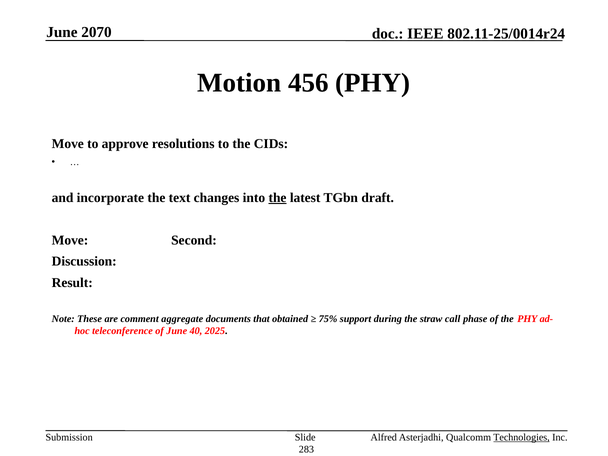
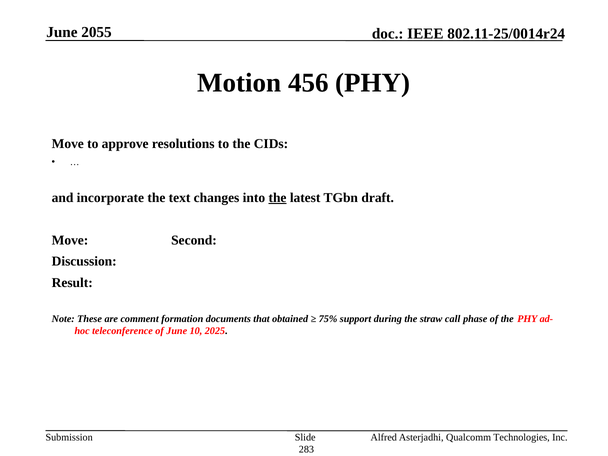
2070: 2070 -> 2055
aggregate: aggregate -> formation
40: 40 -> 10
Technologies underline: present -> none
